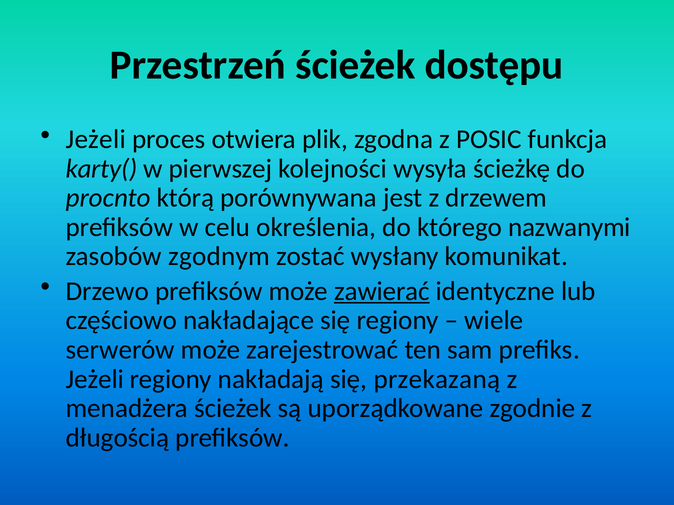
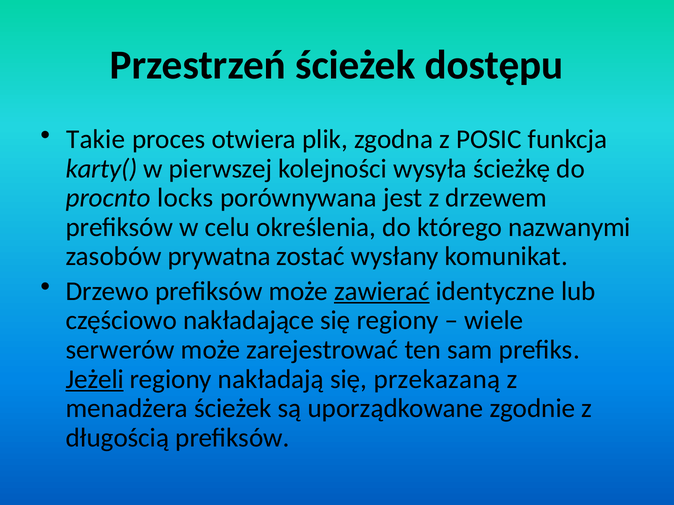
Jeżeli at (96, 140): Jeżeli -> Takie
którą: którą -> locks
zgodnym: zgodnym -> prywatna
Jeżeli at (95, 379) underline: none -> present
